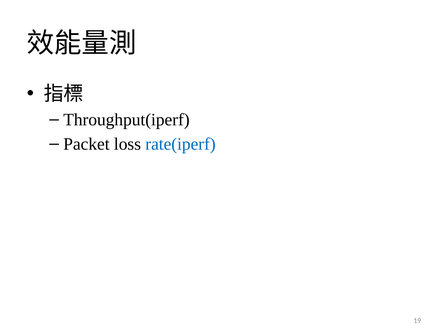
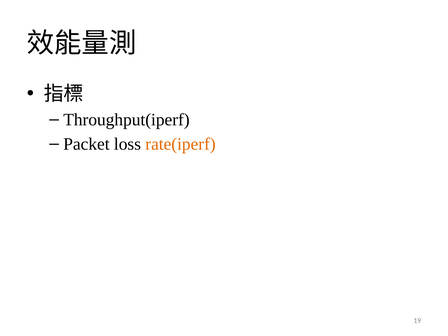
rate(iperf colour: blue -> orange
